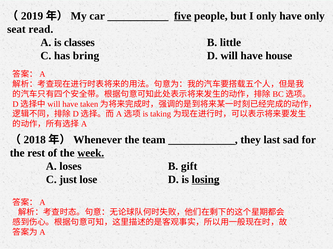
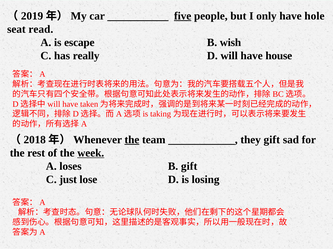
have only: only -> hole
classes: classes -> escape
little: little -> wish
bring: bring -> really
the at (132, 140) underline: none -> present
they last: last -> gift
losing underline: present -> none
